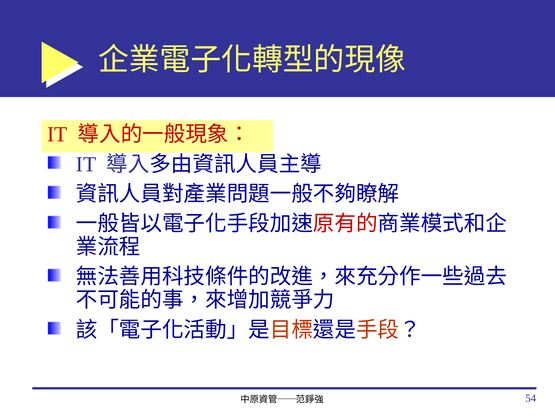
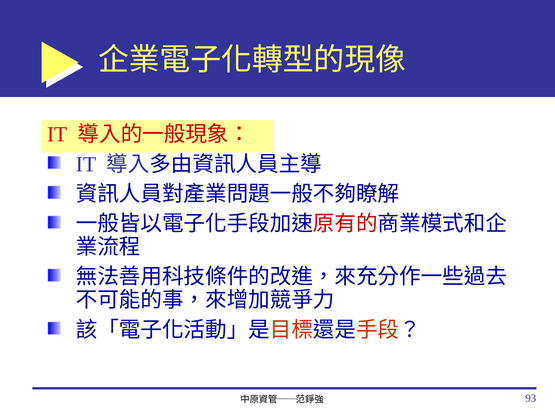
54: 54 -> 93
